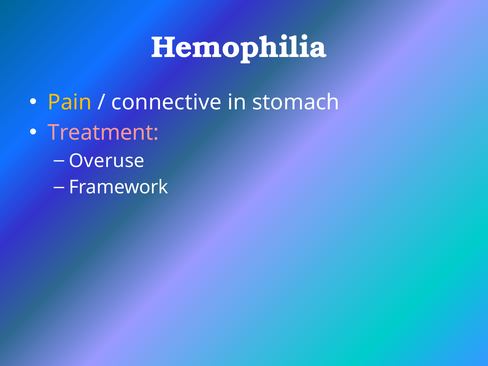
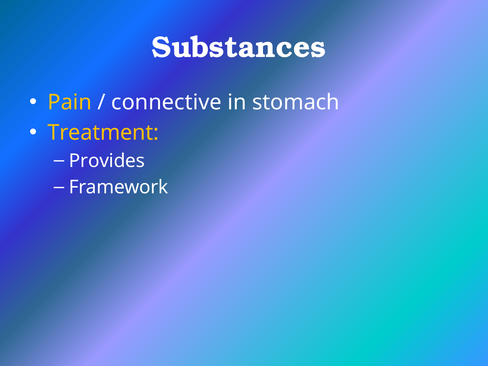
Hemophilia: Hemophilia -> Substances
Treatment colour: pink -> yellow
Overuse: Overuse -> Provides
